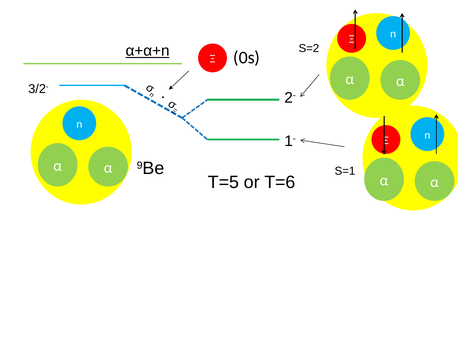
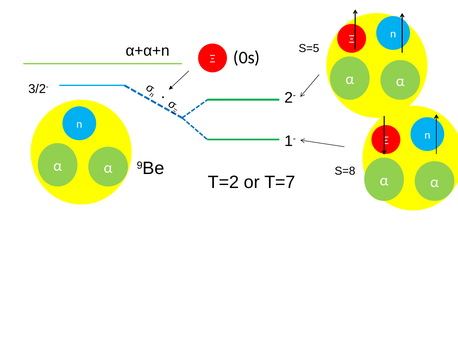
S=2: S=2 -> S=5
α+α+n underline: present -> none
S=1: S=1 -> S=8
T=5: T=5 -> T=2
T=6: T=6 -> T=7
